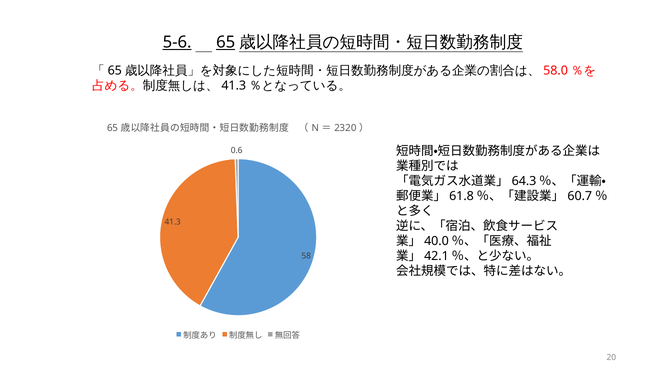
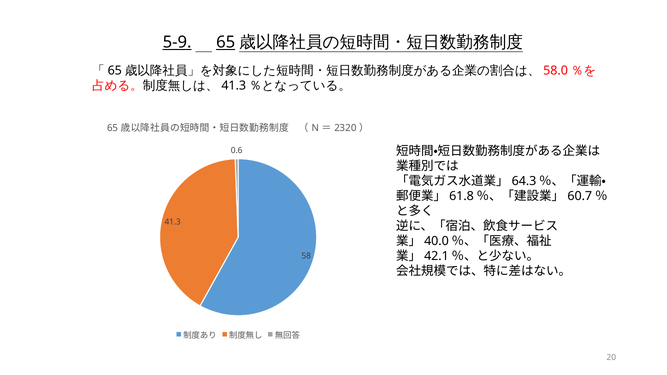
5-6: 5-6 -> 5-9
